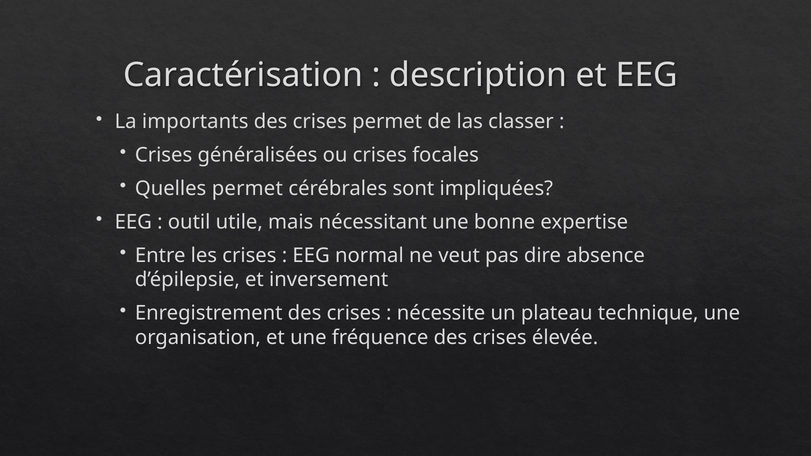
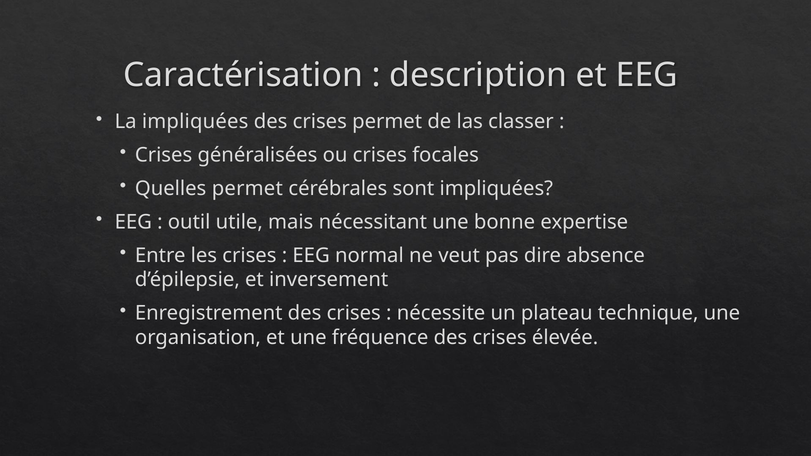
La importants: importants -> impliquées
